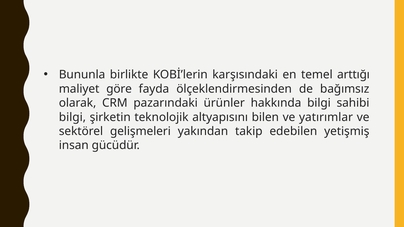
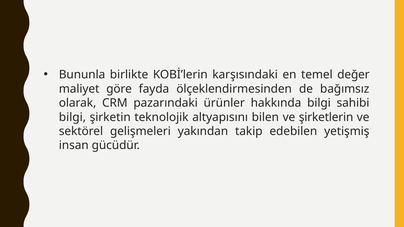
arttığı: arttığı -> değer
yatırımlar: yatırımlar -> şirketlerin
